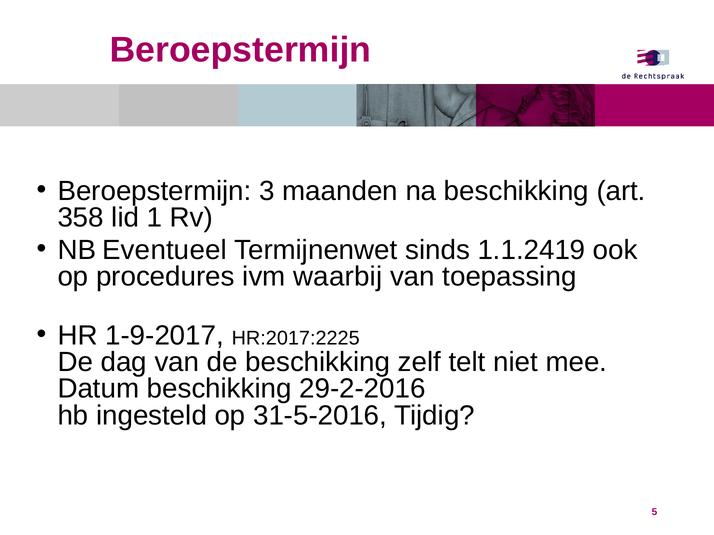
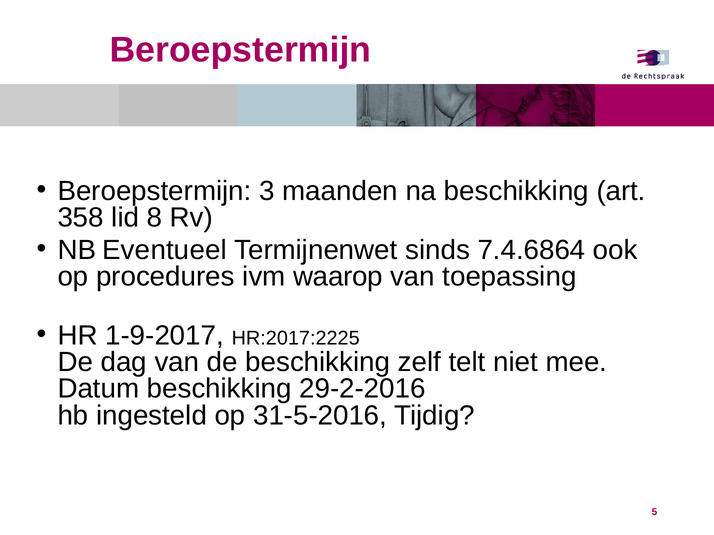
1: 1 -> 8
1.1.2419: 1.1.2419 -> 7.4.6864
waarbij: waarbij -> waarop
